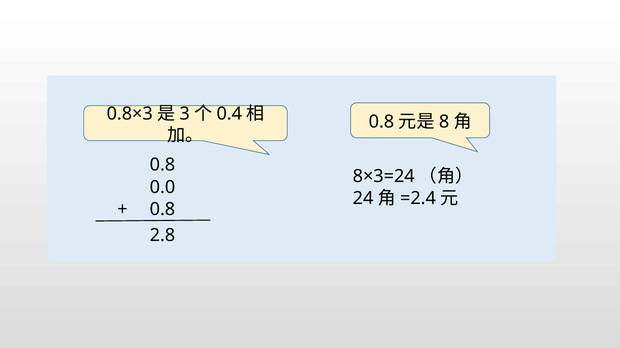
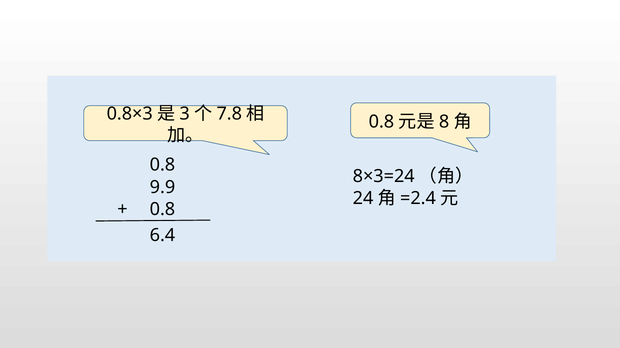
0.4: 0.4 -> 7.8
0.0: 0.0 -> 9.9
2.8: 2.8 -> 6.4
